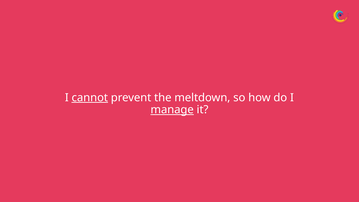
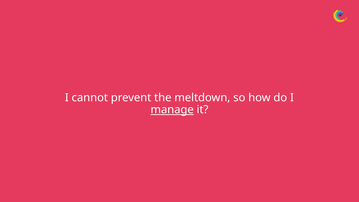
cannot underline: present -> none
